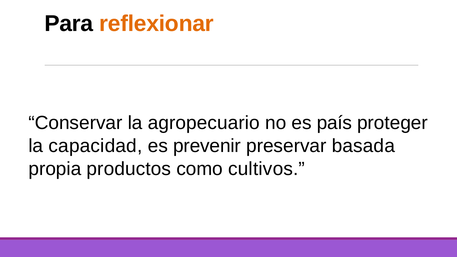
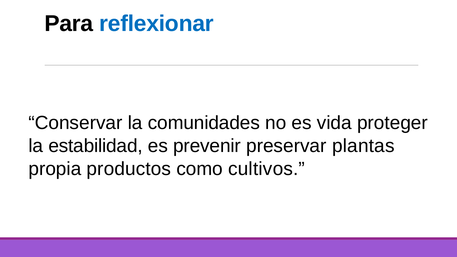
reflexionar colour: orange -> blue
agropecuario: agropecuario -> comunidades
país: país -> vida
capacidad: capacidad -> estabilidad
basada: basada -> plantas
